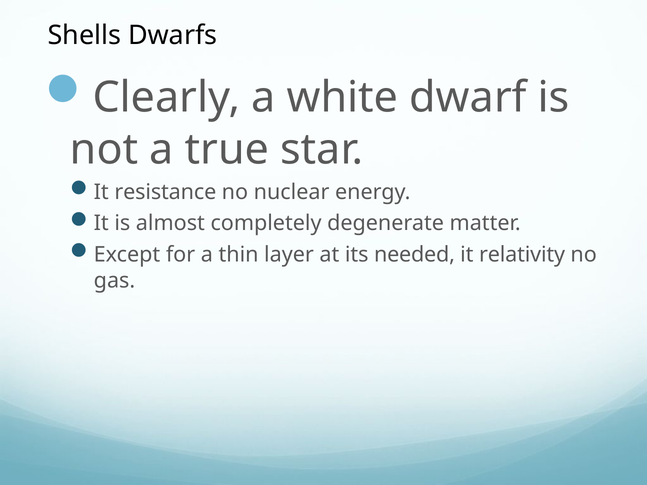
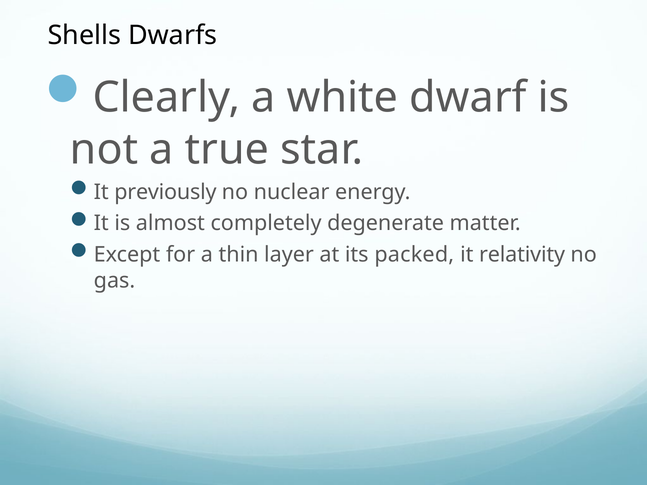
resistance: resistance -> previously
needed: needed -> packed
